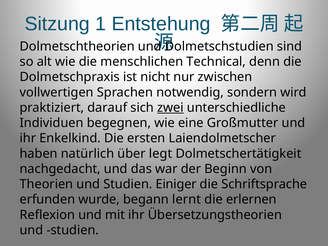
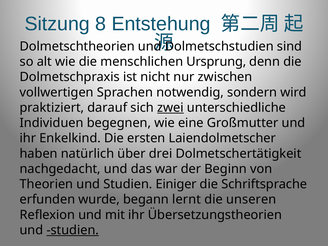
1: 1 -> 8
Technical: Technical -> Ursprung
legt: legt -> drei
erlernen: erlernen -> unseren
studien at (73, 230) underline: none -> present
